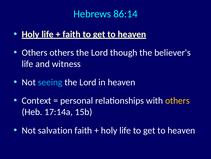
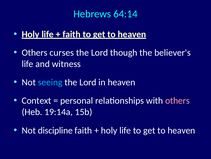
86:14: 86:14 -> 64:14
Others others: others -> curses
others at (177, 100) colour: yellow -> pink
17:14a: 17:14a -> 19:14a
salvation: salvation -> discipline
